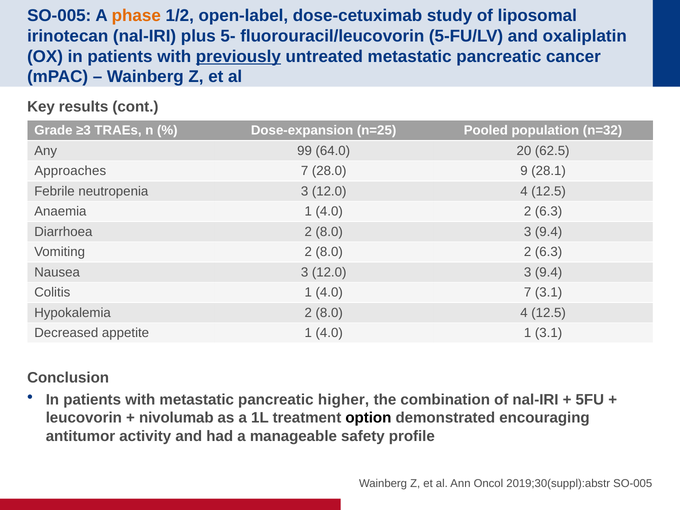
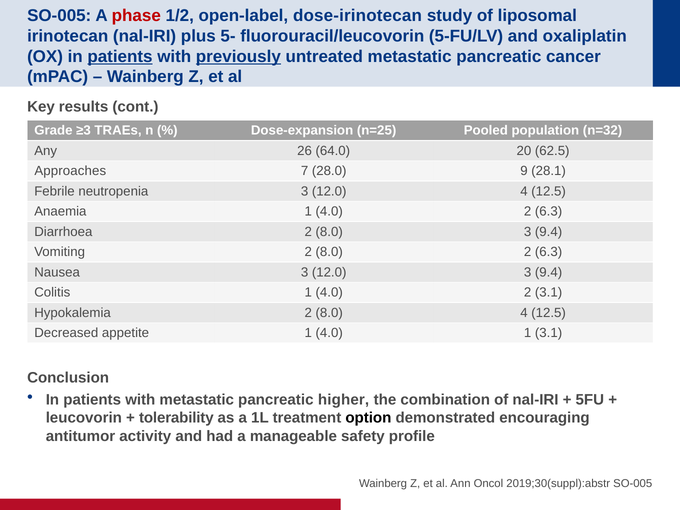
phase colour: orange -> red
dose-cetuximab: dose-cetuximab -> dose-irinotecan
patients at (120, 56) underline: none -> present
99: 99 -> 26
Colitis 1 4.0 7: 7 -> 2
nivolumab: nivolumab -> tolerability
